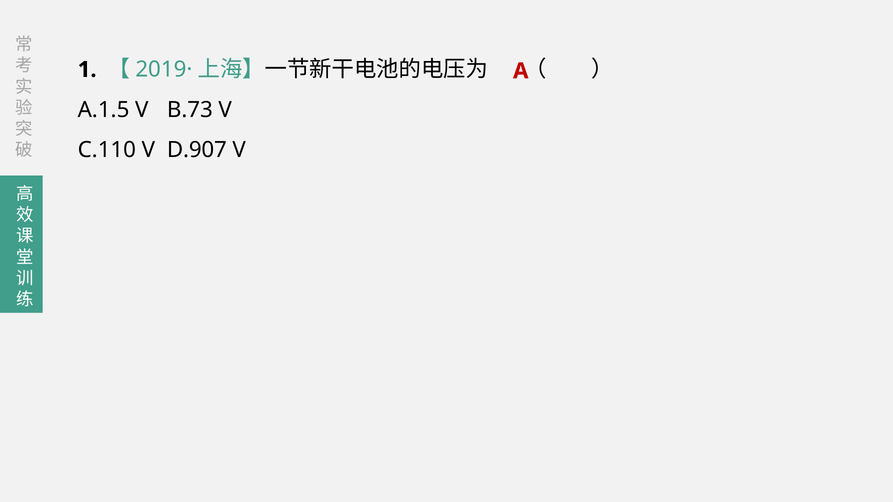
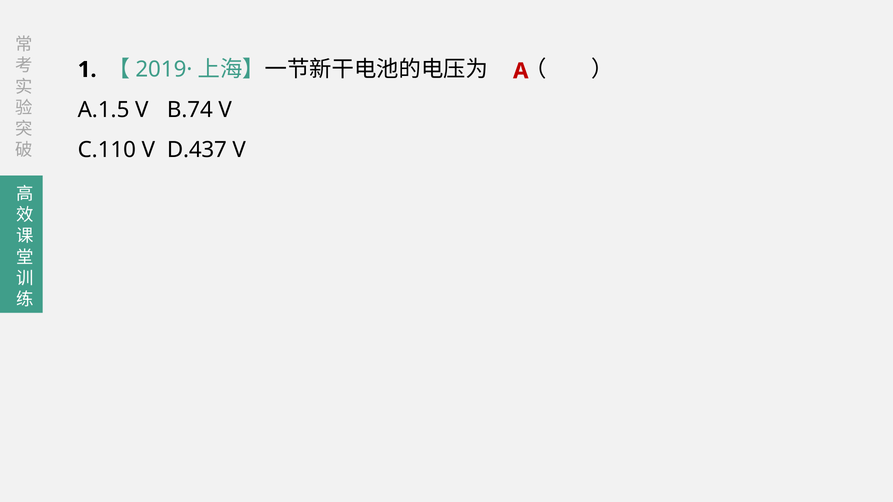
B.73: B.73 -> B.74
D.907: D.907 -> D.437
